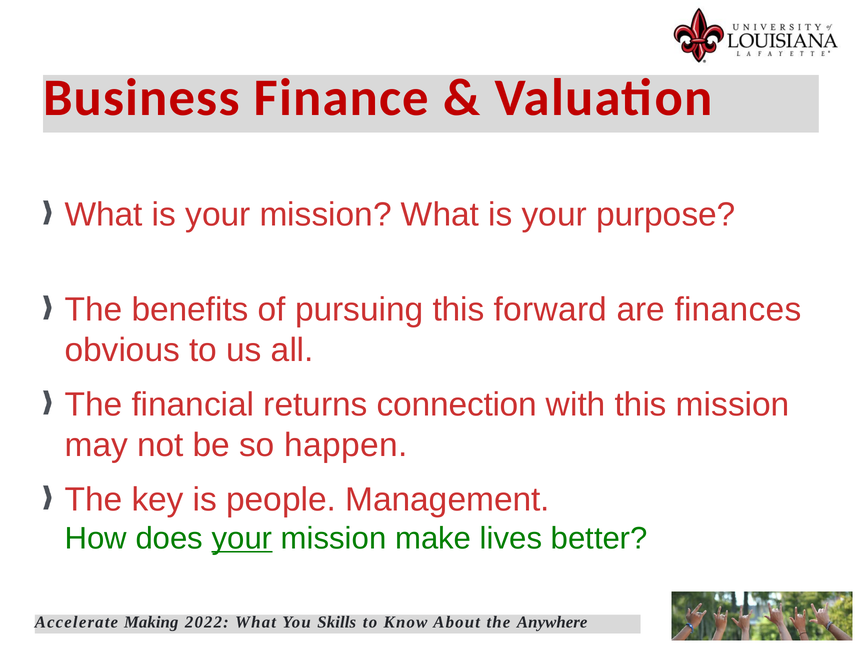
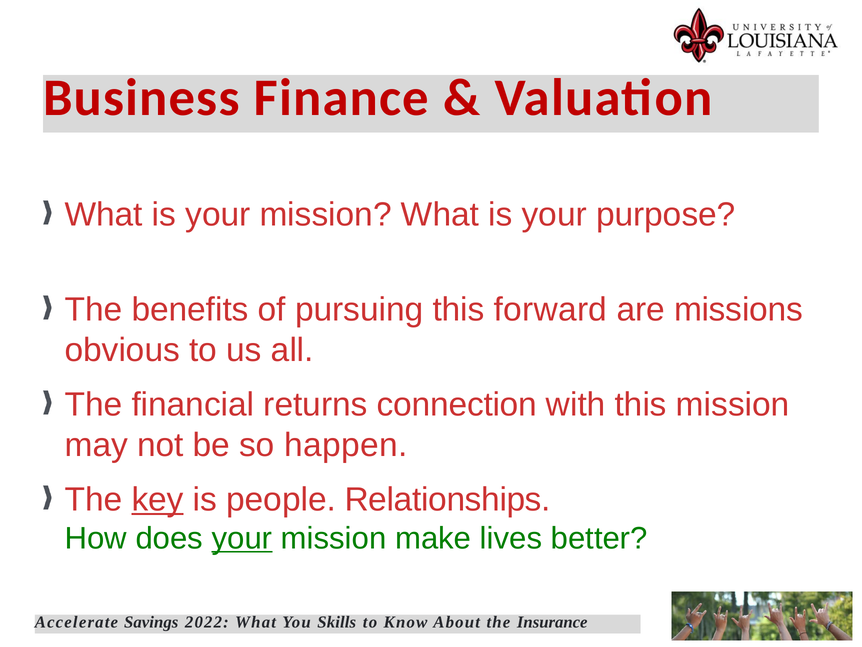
finances: finances -> missions
key underline: none -> present
Management: Management -> Relationships
Making: Making -> Savings
Anywhere: Anywhere -> Insurance
